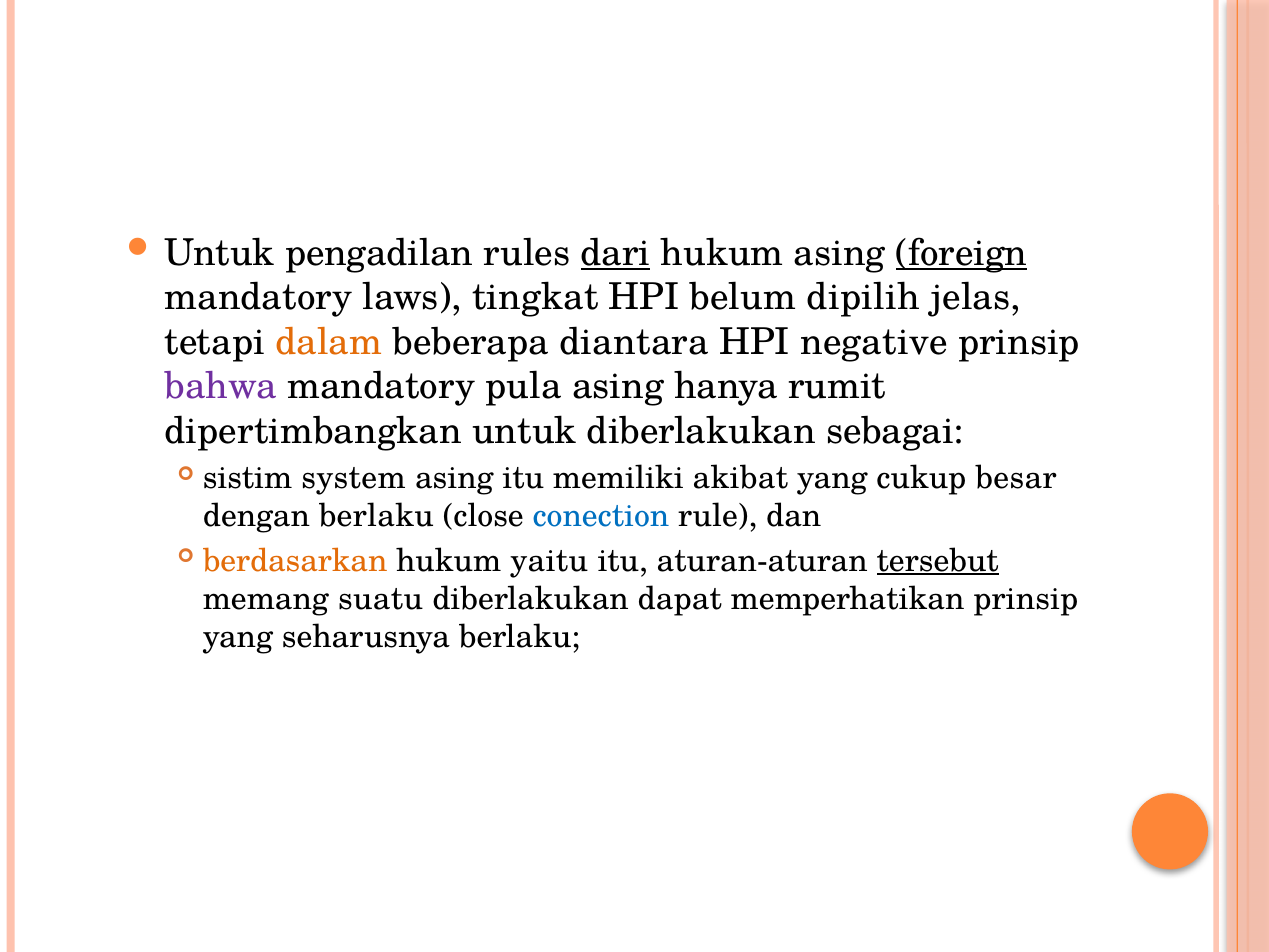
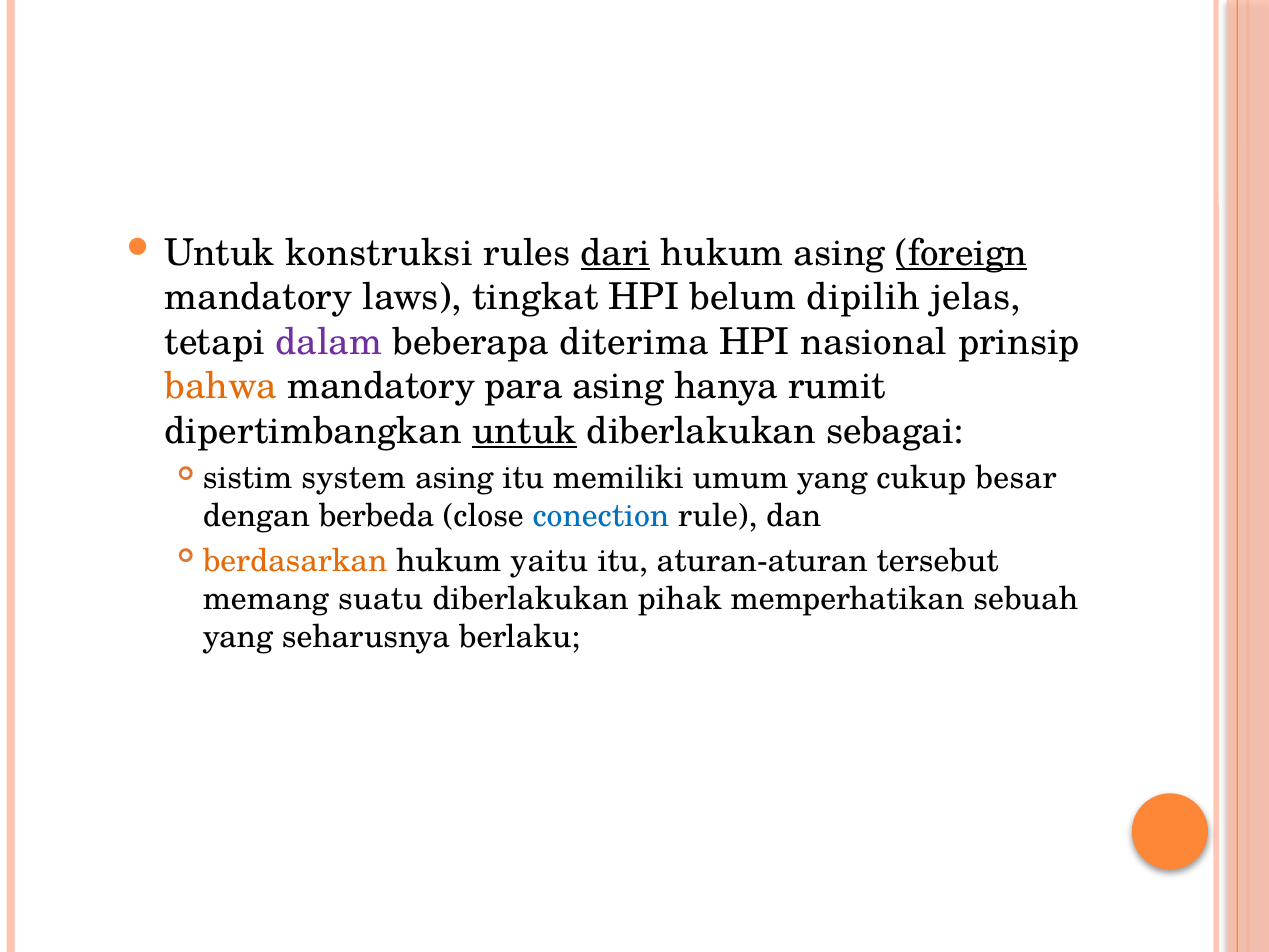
pengadilan: pengadilan -> konstruksi
dalam colour: orange -> purple
diantara: diantara -> diterima
negative: negative -> nasional
bahwa colour: purple -> orange
pula: pula -> para
untuk at (524, 431) underline: none -> present
akibat: akibat -> umum
dengan berlaku: berlaku -> berbeda
tersebut underline: present -> none
dapat: dapat -> pihak
memperhatikan prinsip: prinsip -> sebuah
